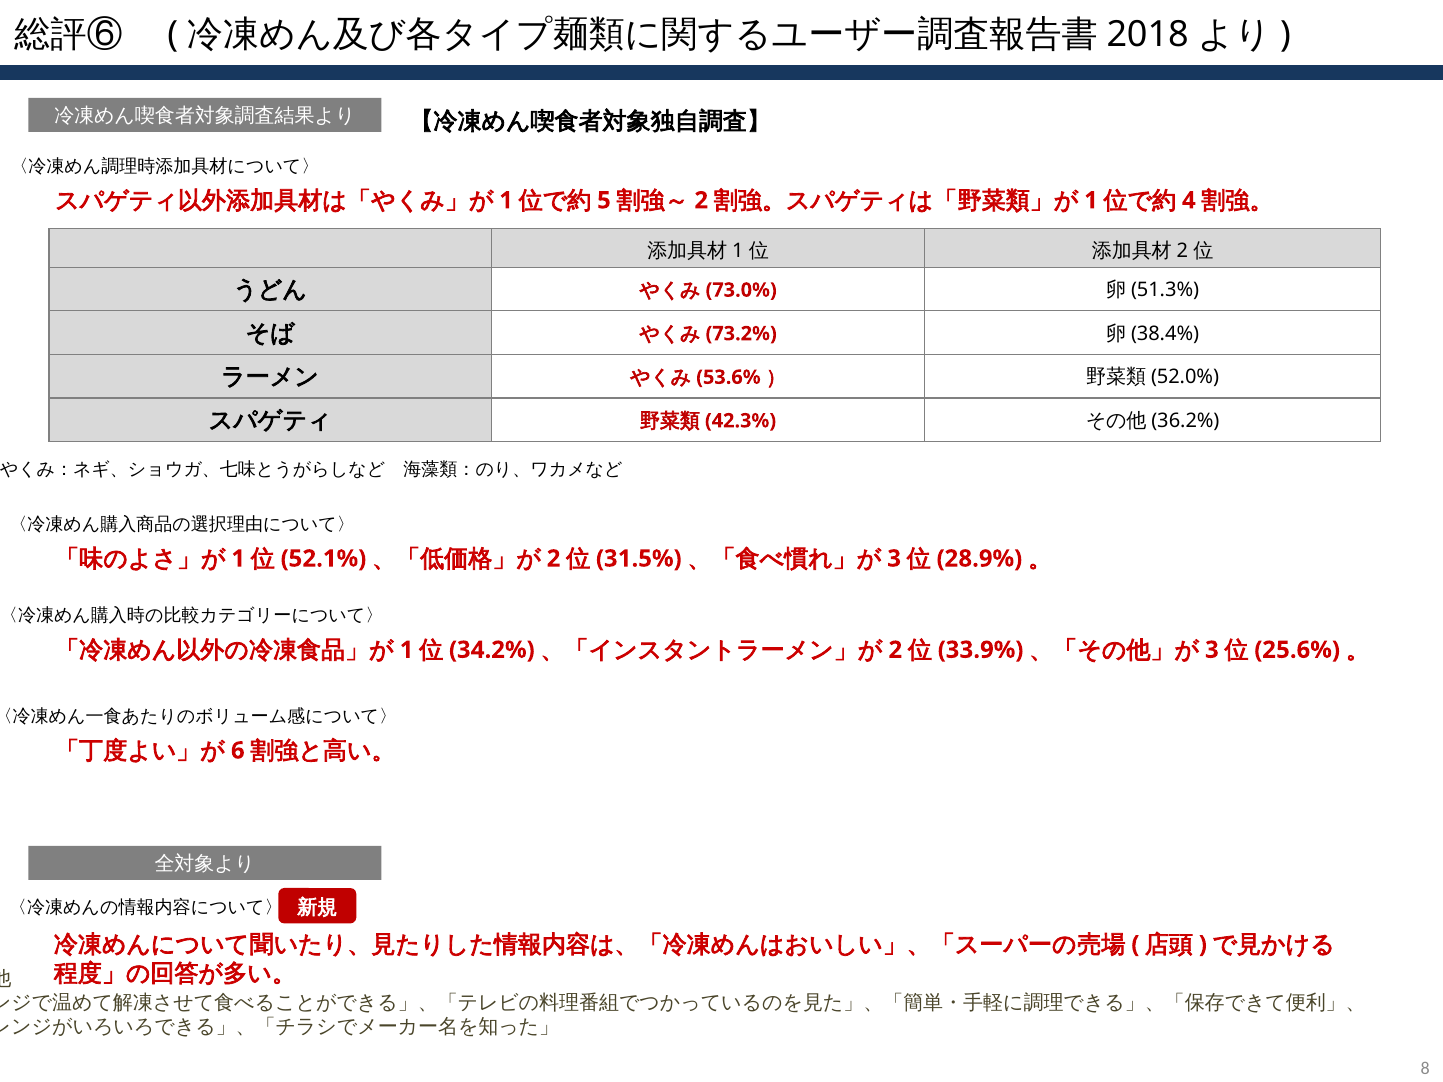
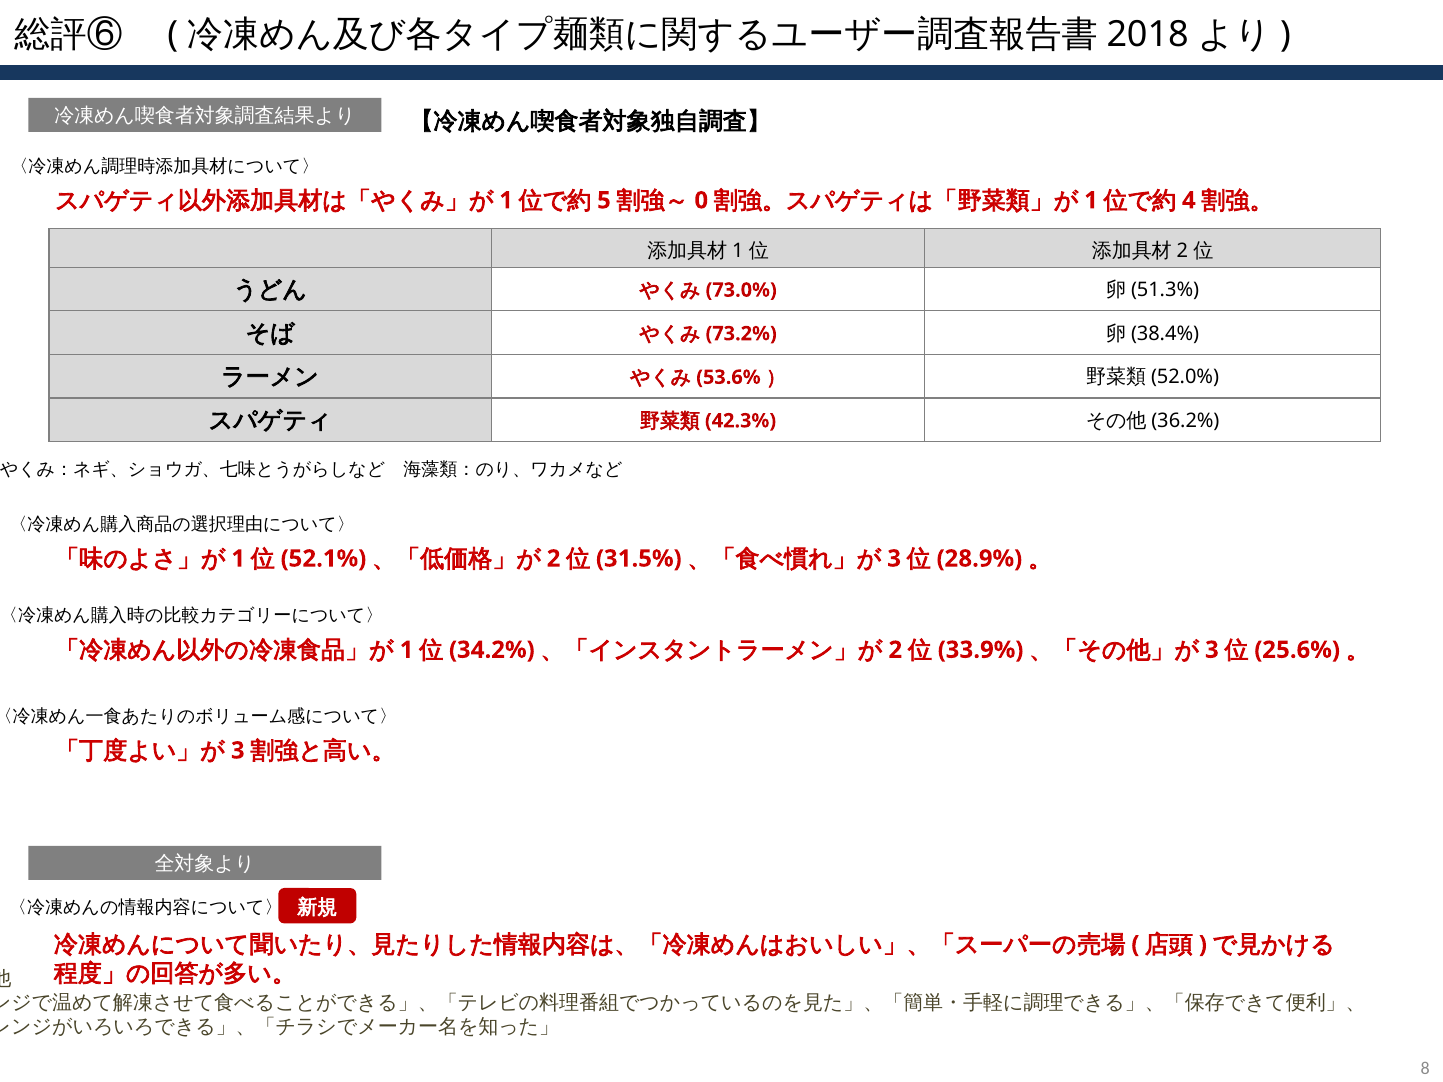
2 at (701, 201): 2 -> 0
6 at (238, 751): 6 -> 3
